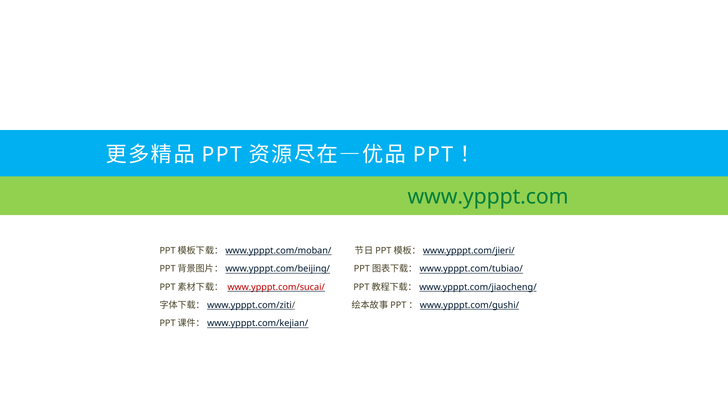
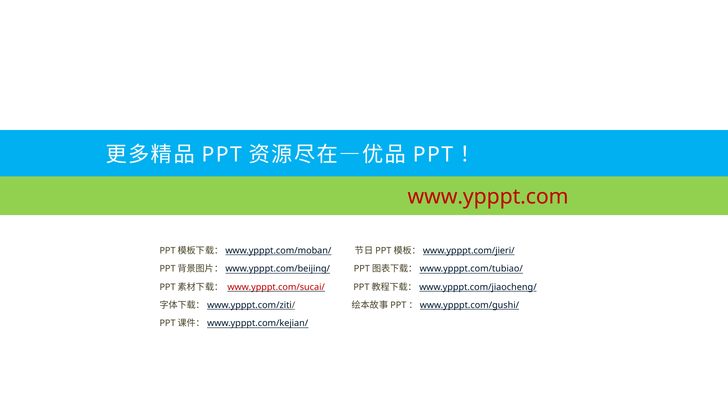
www.ypppt.com colour: green -> red
